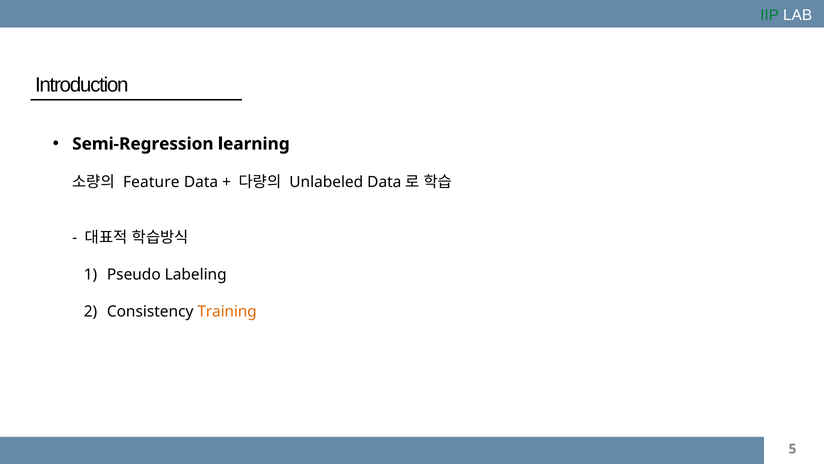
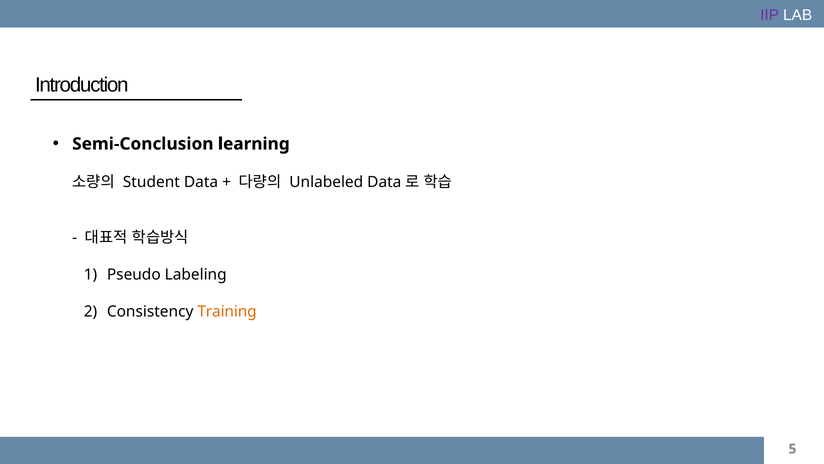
IIP colour: green -> purple
Semi-Regression: Semi-Regression -> Semi-Conclusion
Feature: Feature -> Student
